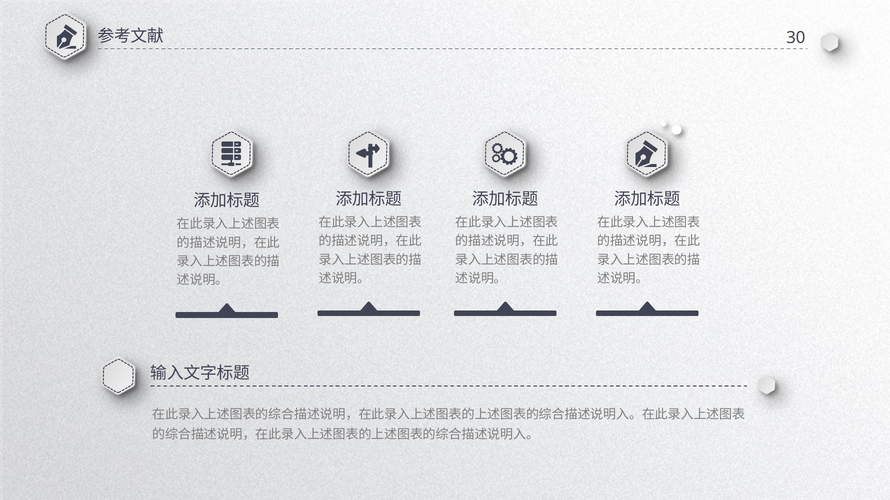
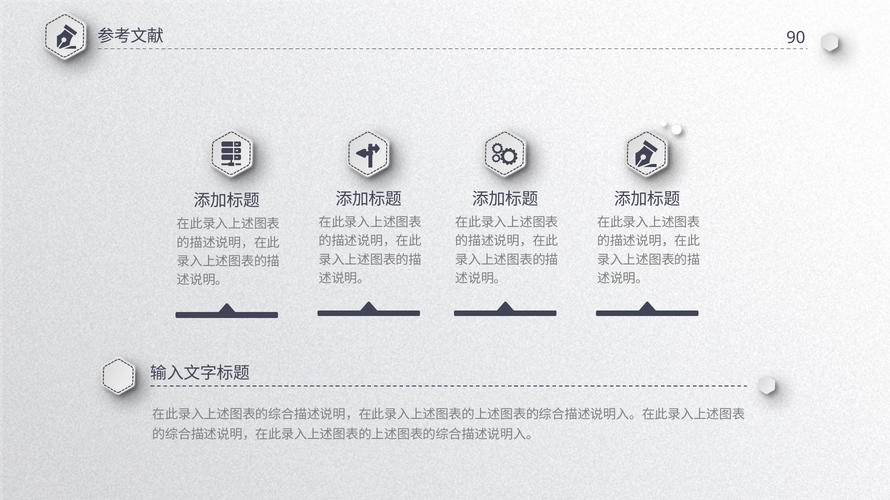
30: 30 -> 90
